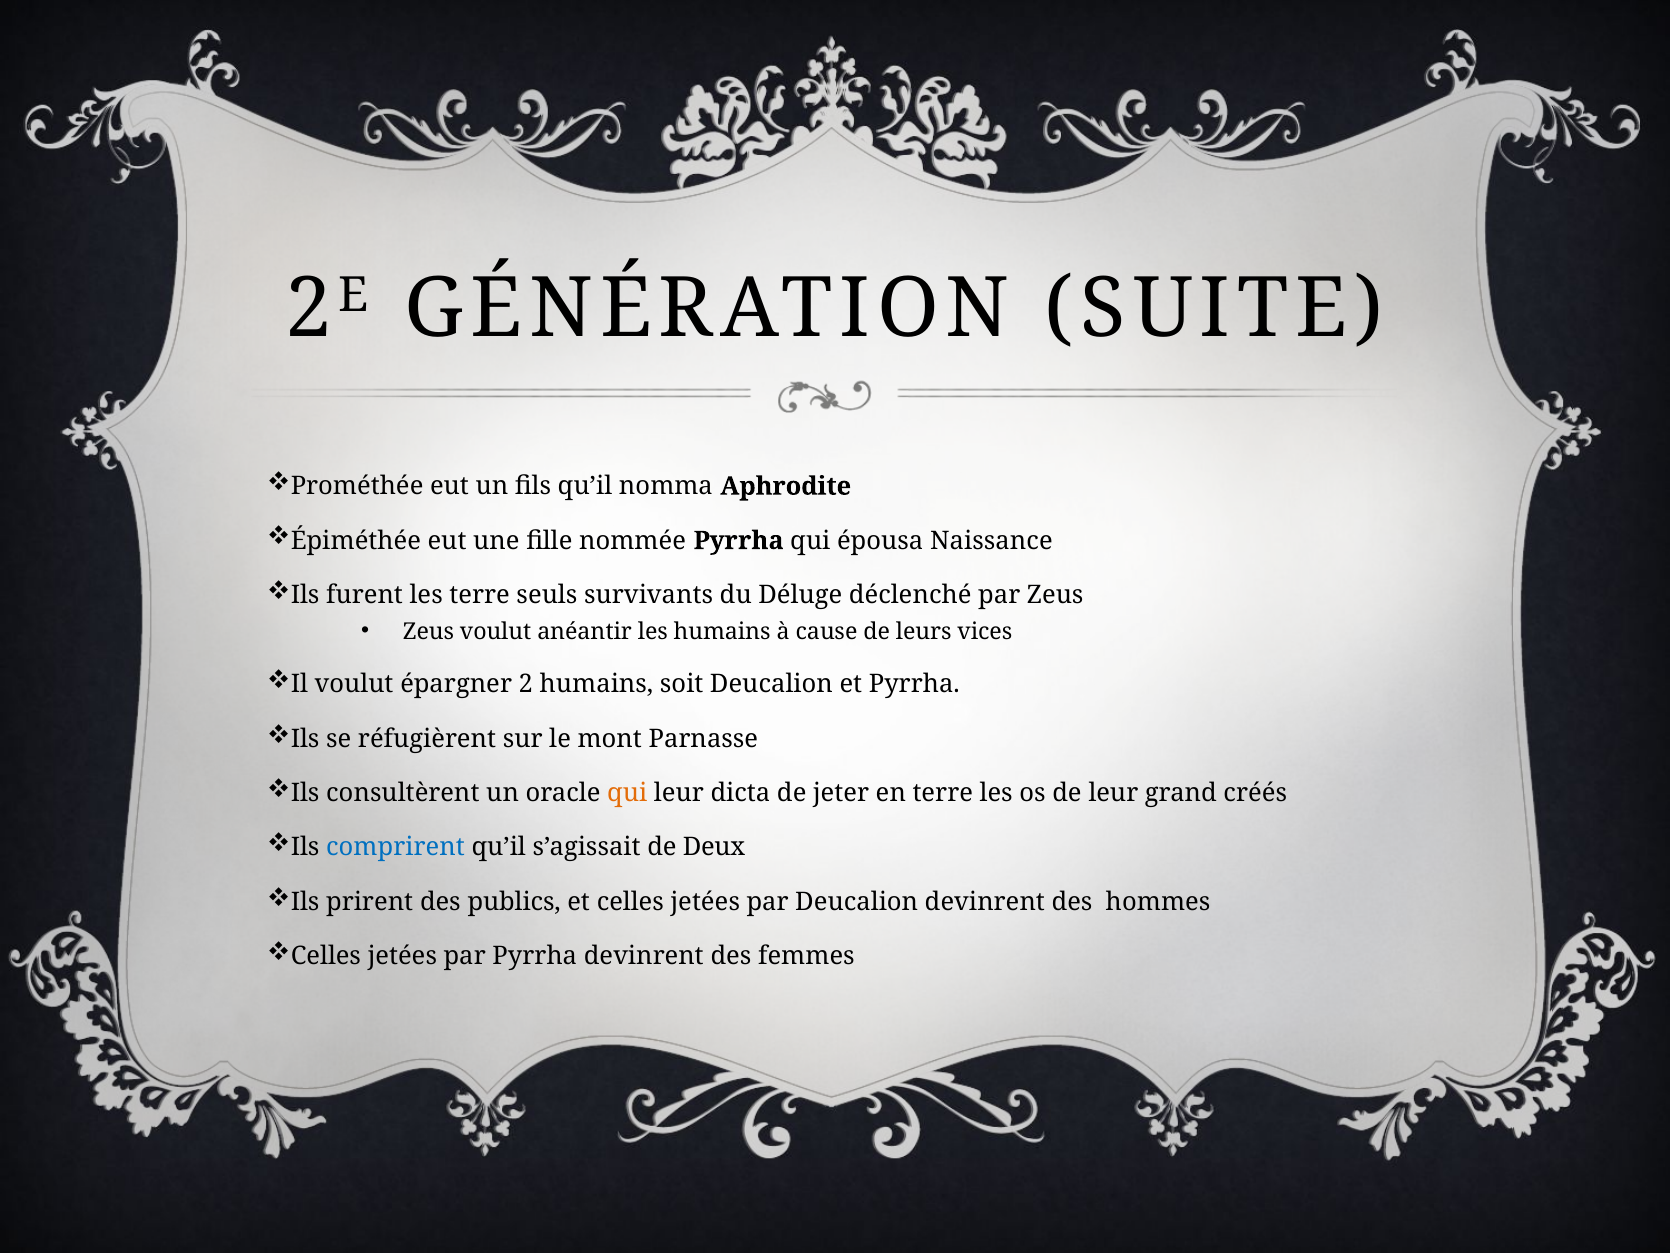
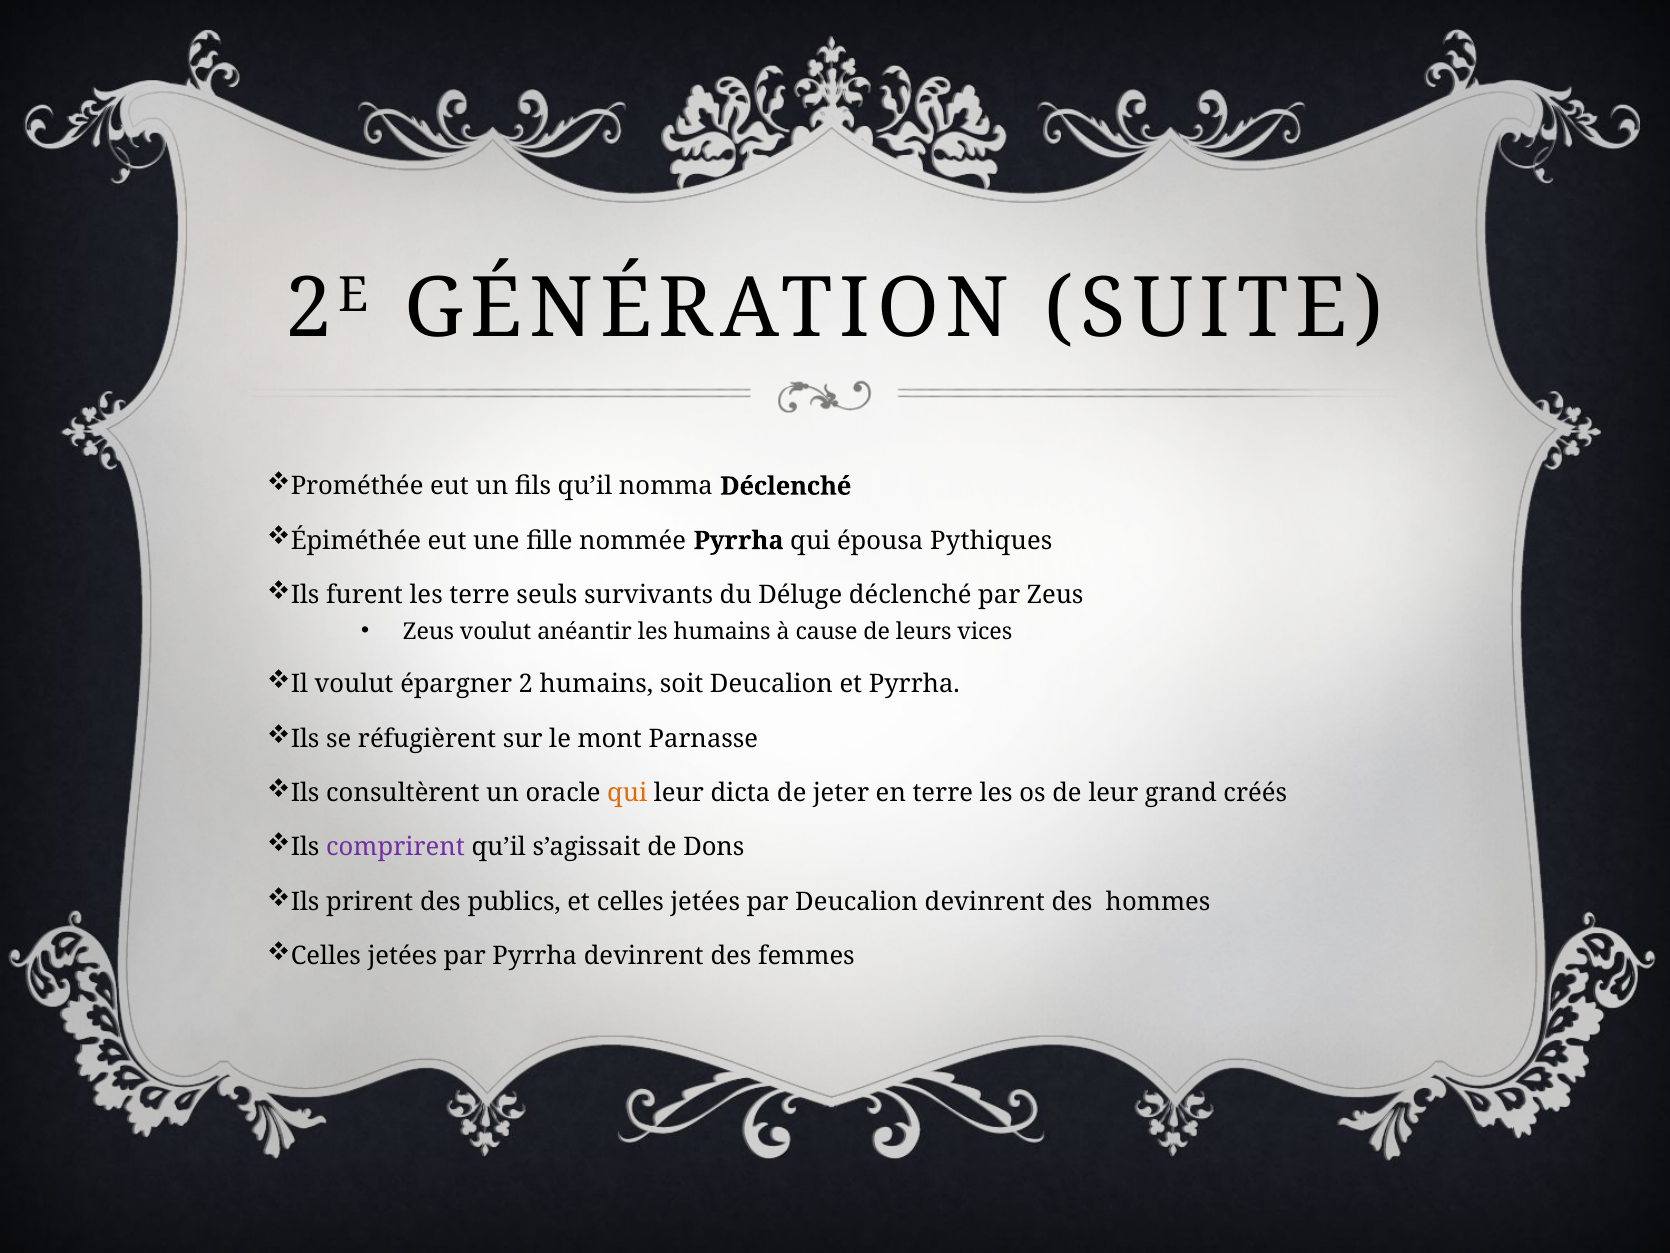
nomma Aphrodite: Aphrodite -> Déclenché
Naissance: Naissance -> Pythiques
comprirent colour: blue -> purple
Deux: Deux -> Dons
